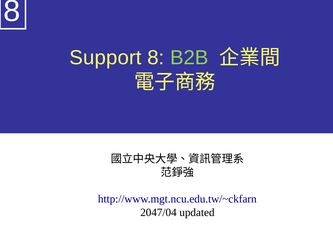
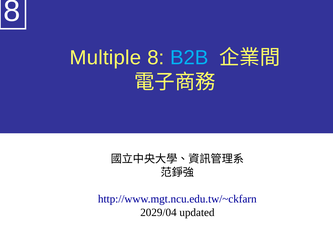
Support: Support -> Multiple
B2B colour: light green -> light blue
2047/04: 2047/04 -> 2029/04
